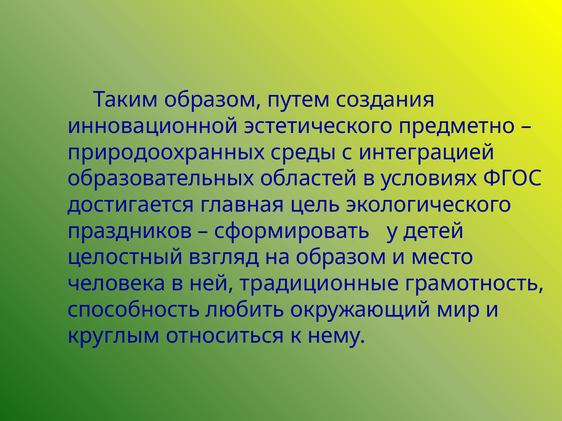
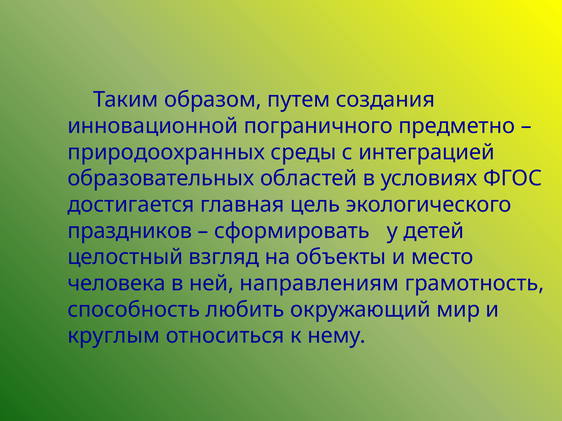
эстетического: эстетического -> пограничного
на образом: образом -> объекты
традиционные: традиционные -> направлениям
